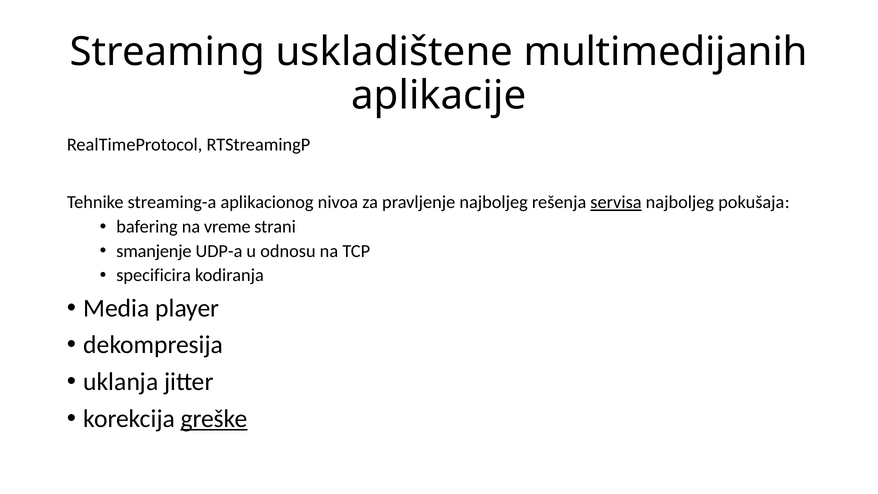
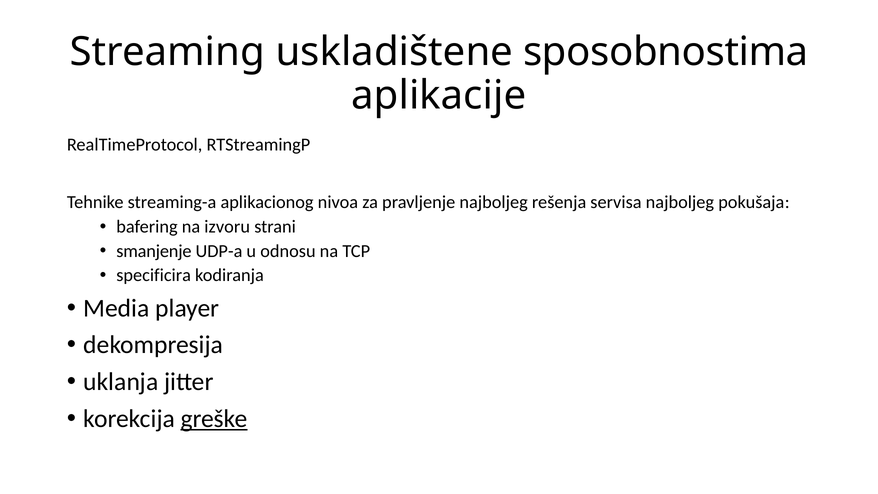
multimedijanih: multimedijanih -> sposobnostima
servisa underline: present -> none
vreme: vreme -> izvoru
